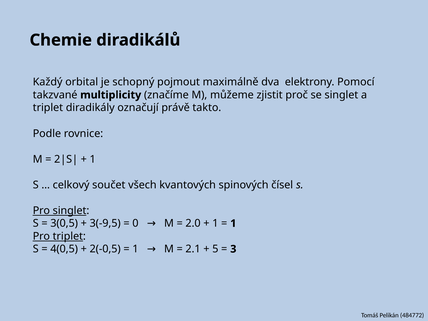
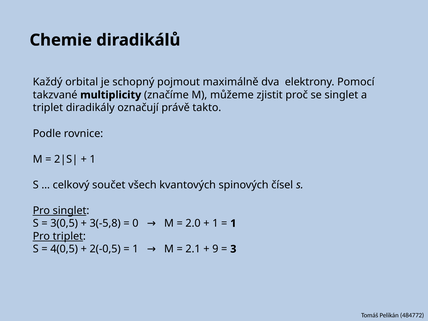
3(-9,5: 3(-9,5 -> 3(-5,8
5: 5 -> 9
